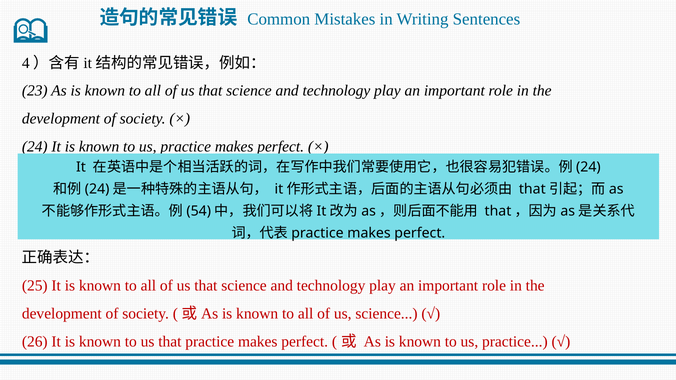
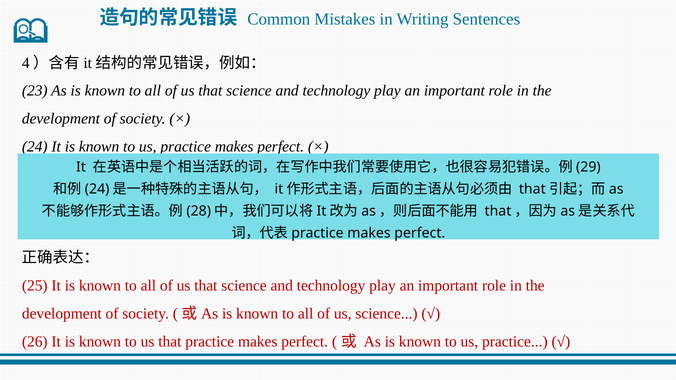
24 at (588, 167): 24 -> 29
54: 54 -> 28
